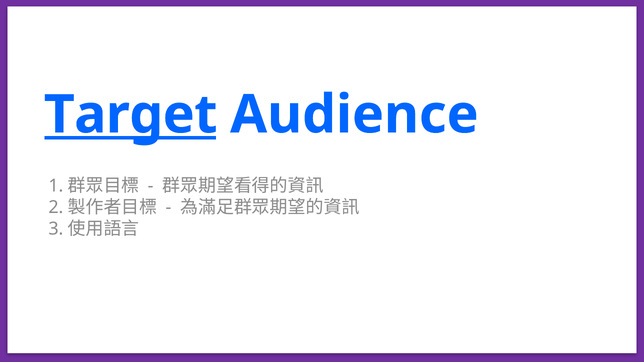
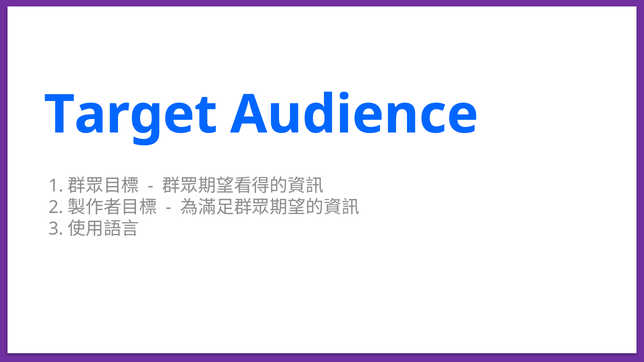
Target underline: present -> none
